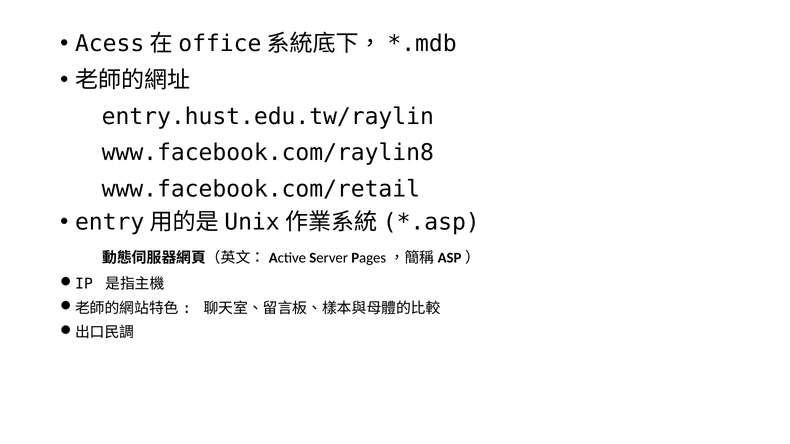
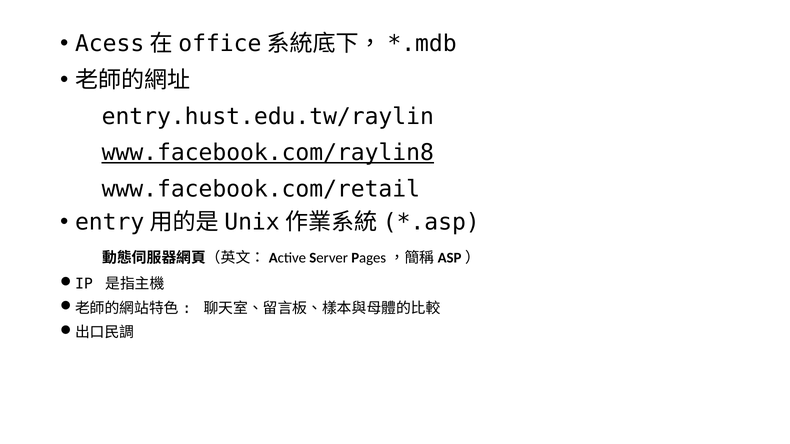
www.facebook.com/raylin8 underline: none -> present
